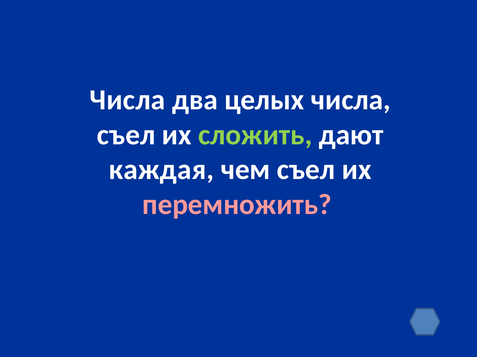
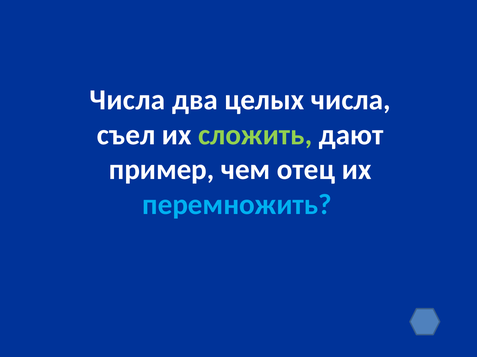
каждая: каждая -> пример
чем съел: съел -> отец
перемножить colour: pink -> light blue
